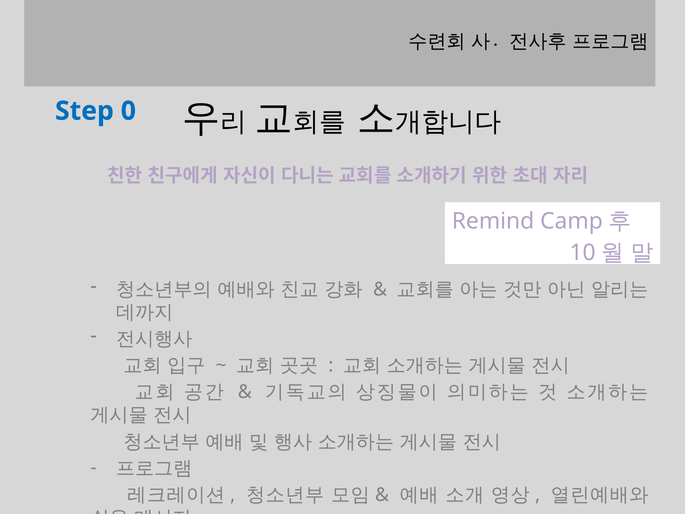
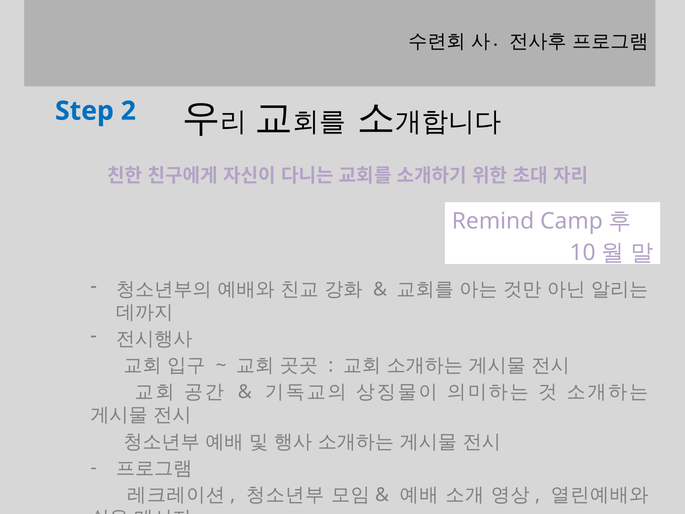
0: 0 -> 2
